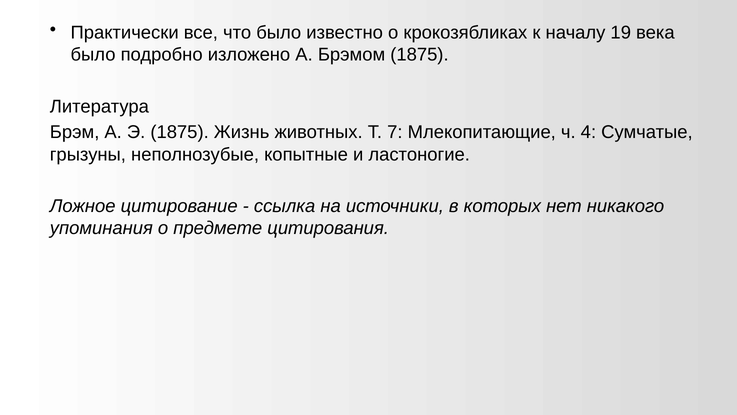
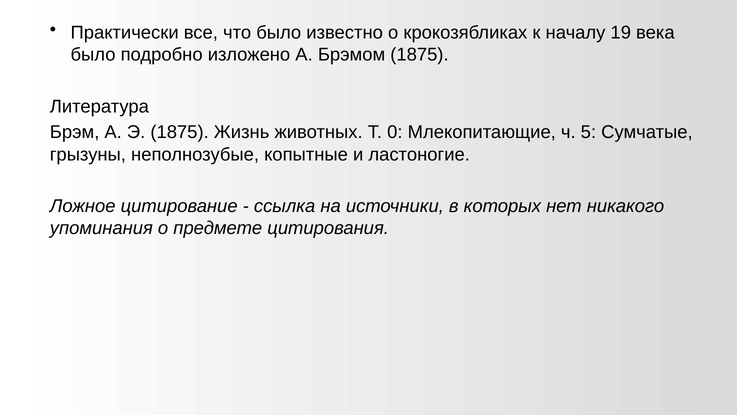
7: 7 -> 0
4: 4 -> 5
